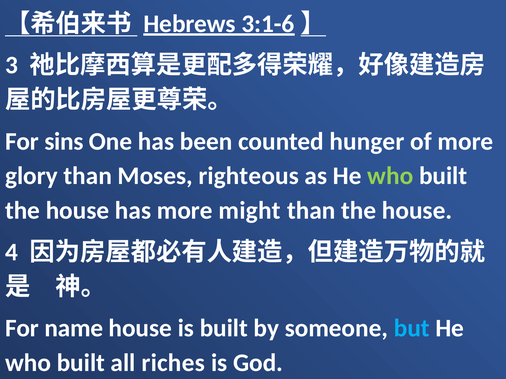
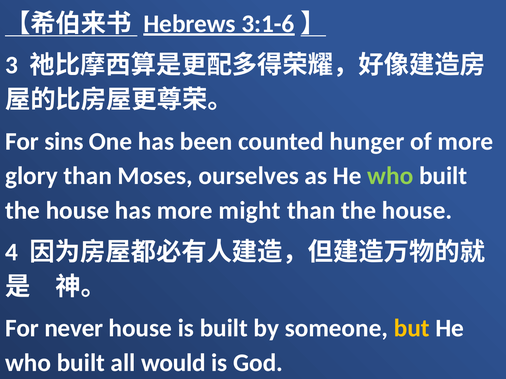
righteous: righteous -> ourselves
name: name -> never
but colour: light blue -> yellow
riches: riches -> would
